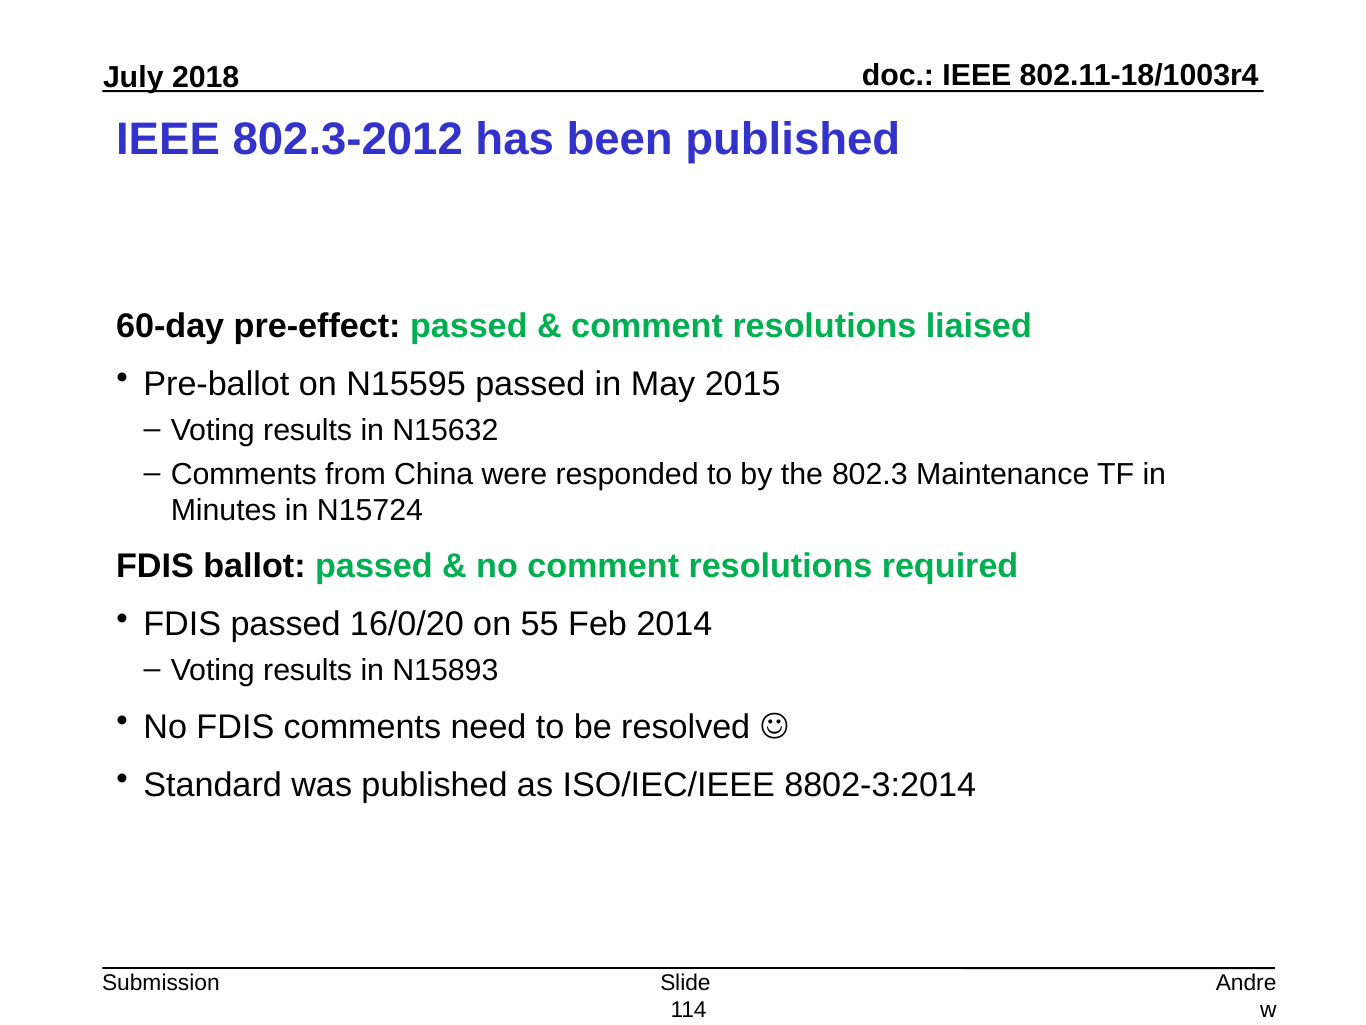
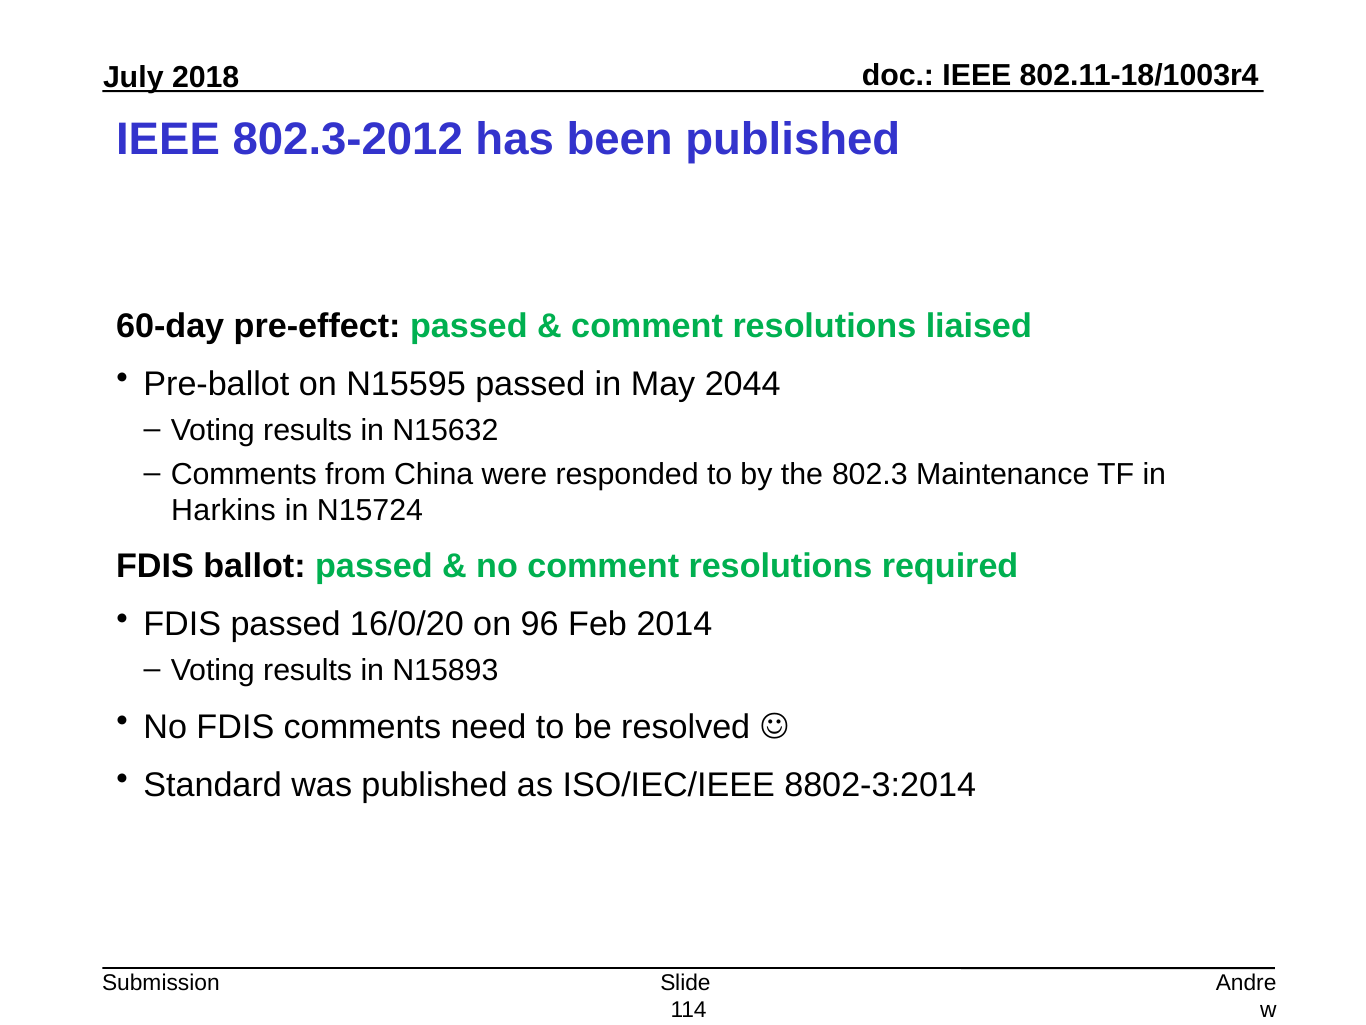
2015: 2015 -> 2044
Minutes: Minutes -> Harkins
55: 55 -> 96
